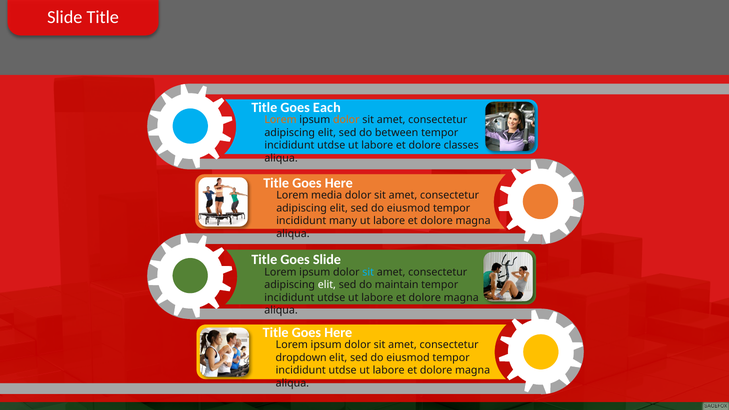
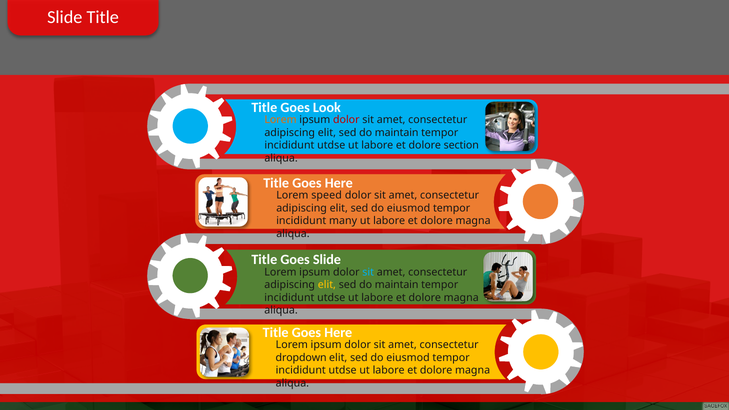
Each: Each -> Look
dolor at (346, 120) colour: orange -> red
between at (397, 133): between -> maintain
classes: classes -> section
media: media -> speed
elit at (327, 285) colour: white -> yellow
